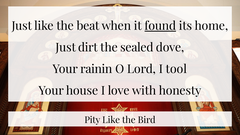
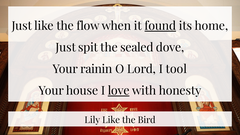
beat: beat -> flow
dirt: dirt -> spit
love underline: none -> present
Pity: Pity -> Lily
